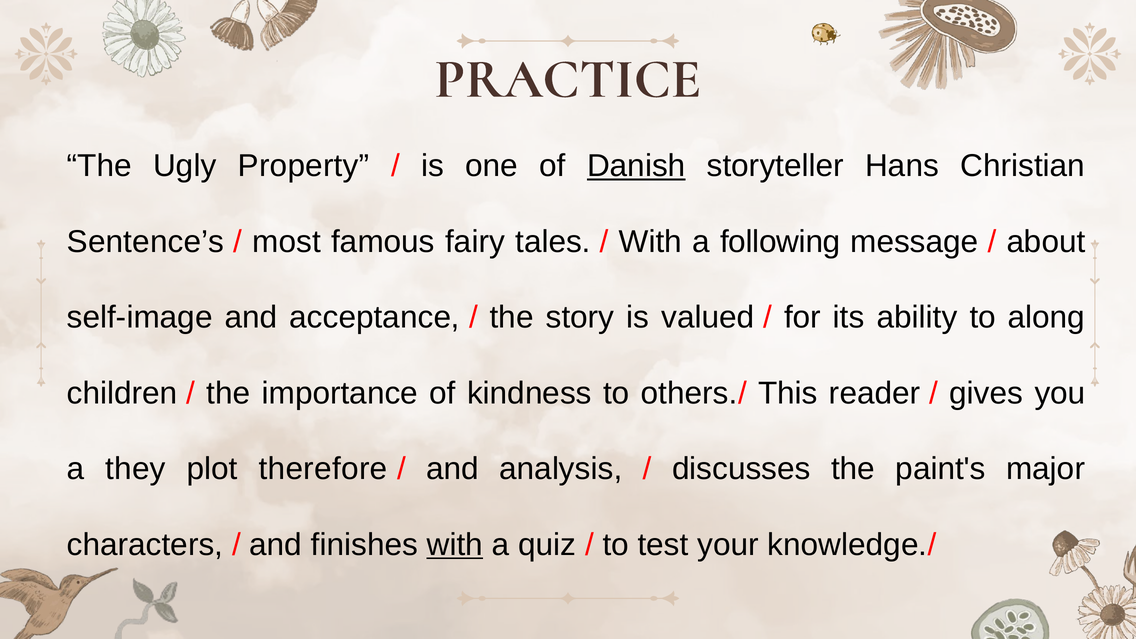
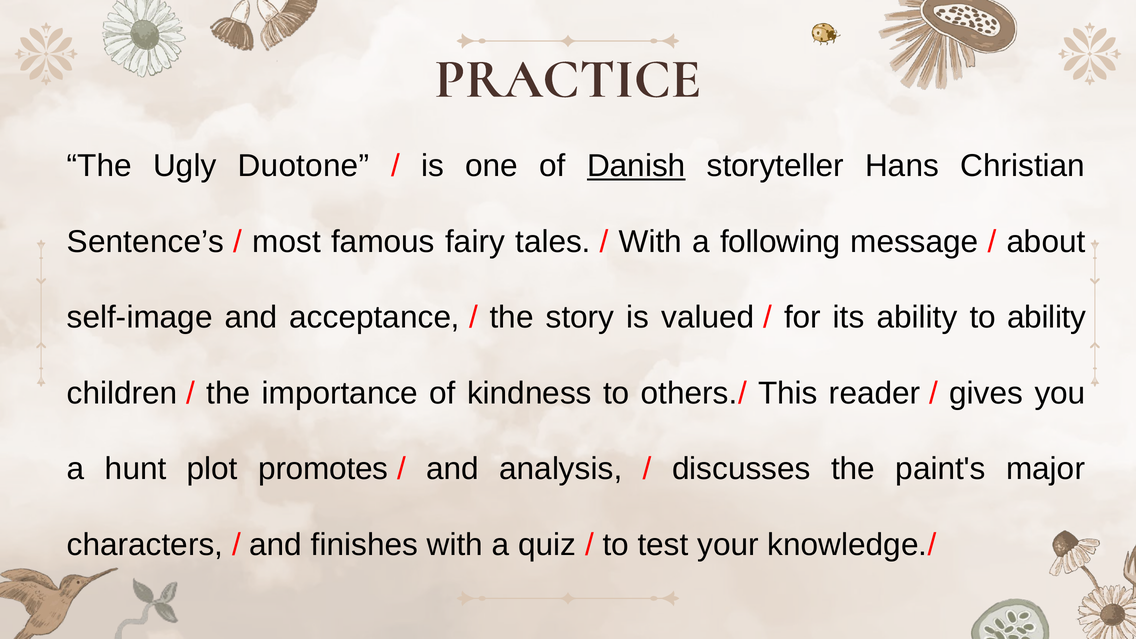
Property: Property -> Duotone
to along: along -> ability
they: they -> hunt
therefore: therefore -> promotes
with at (455, 545) underline: present -> none
